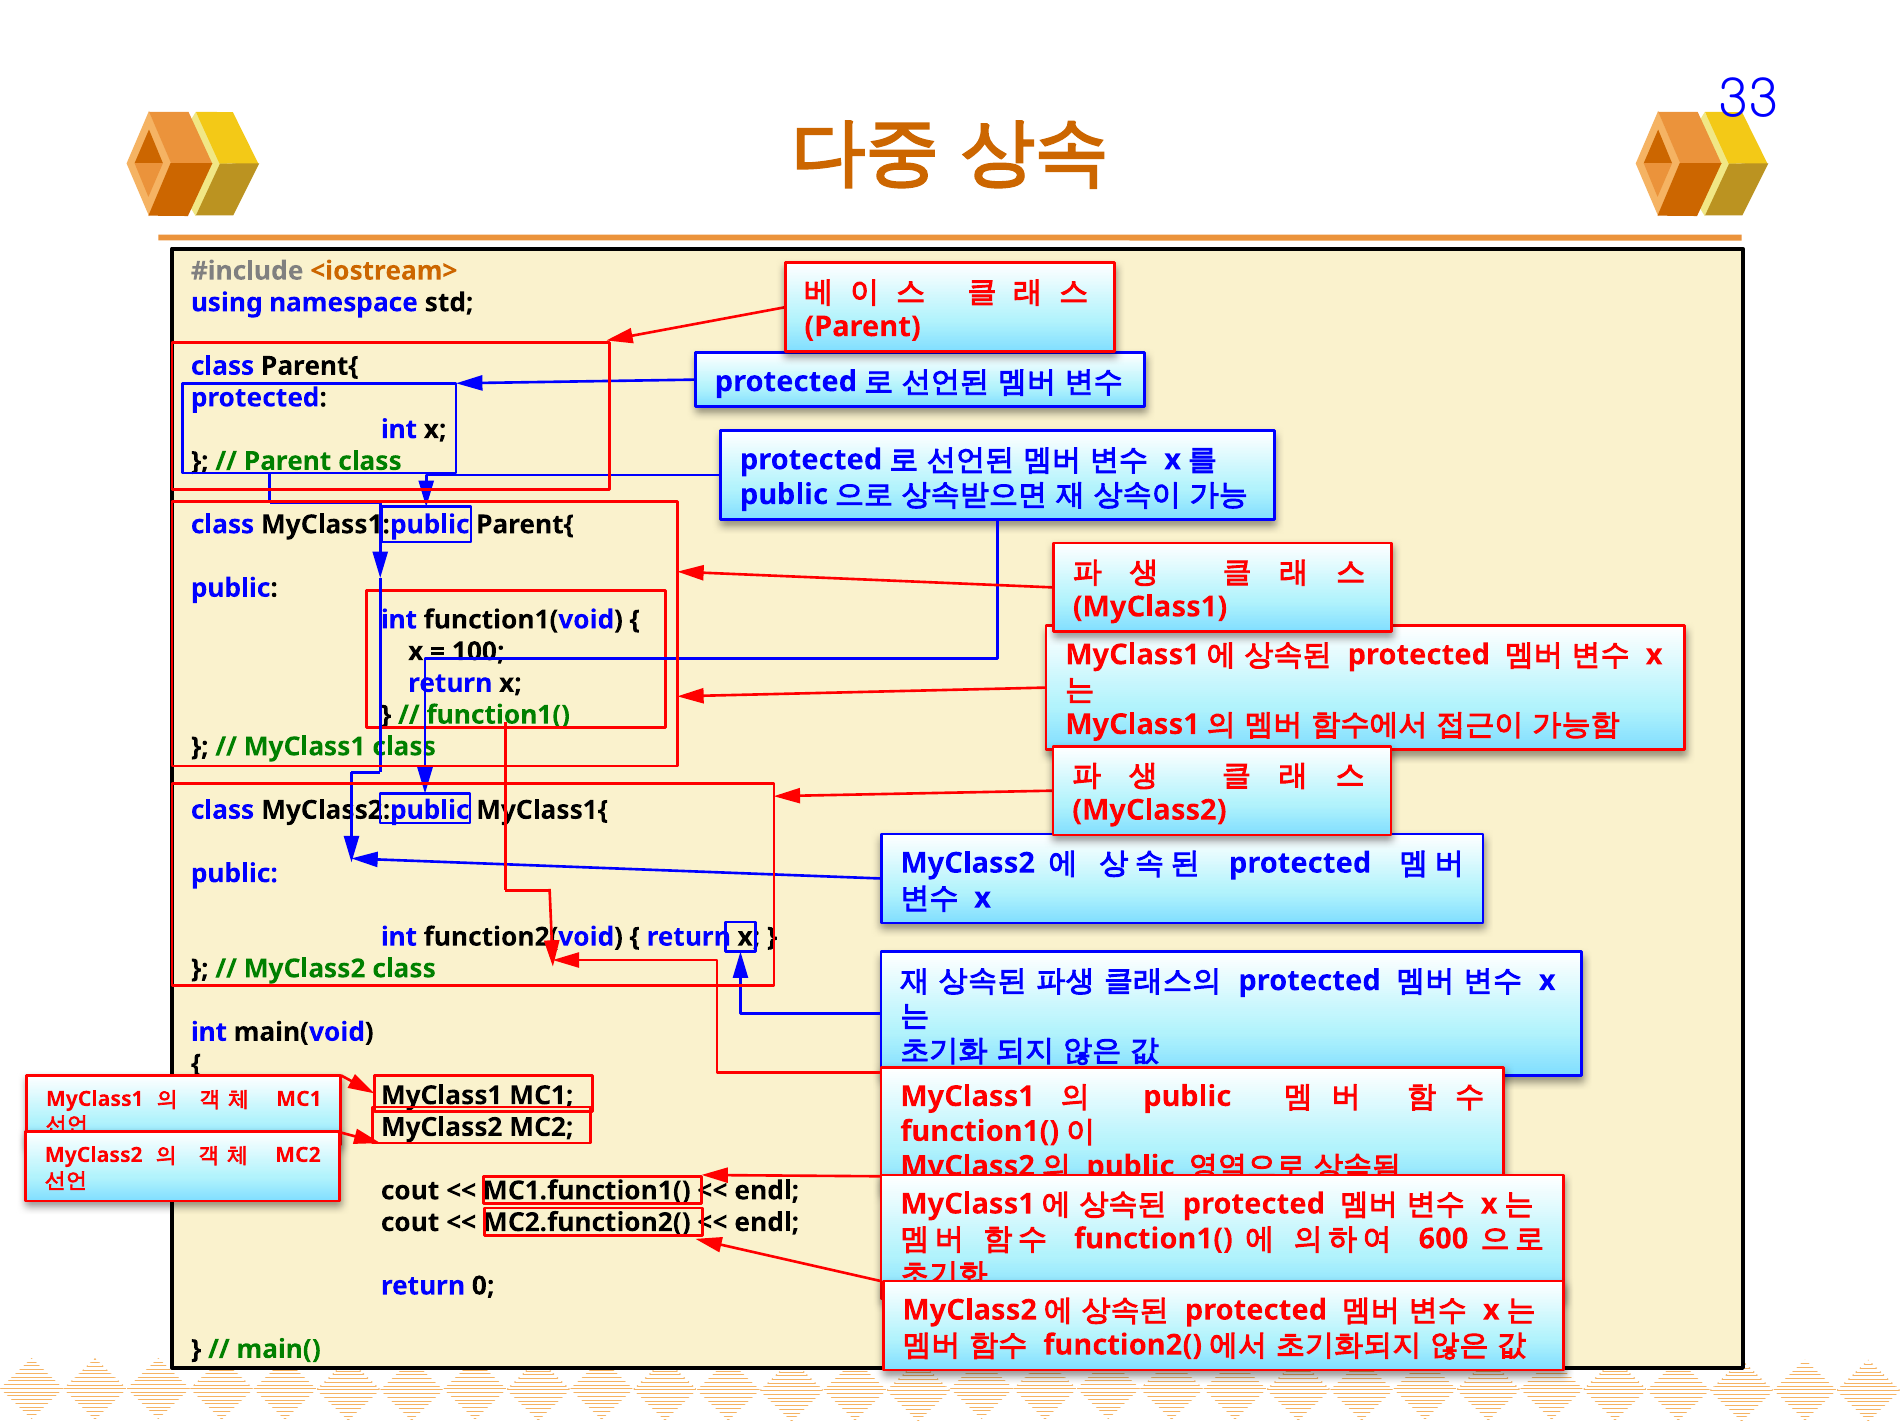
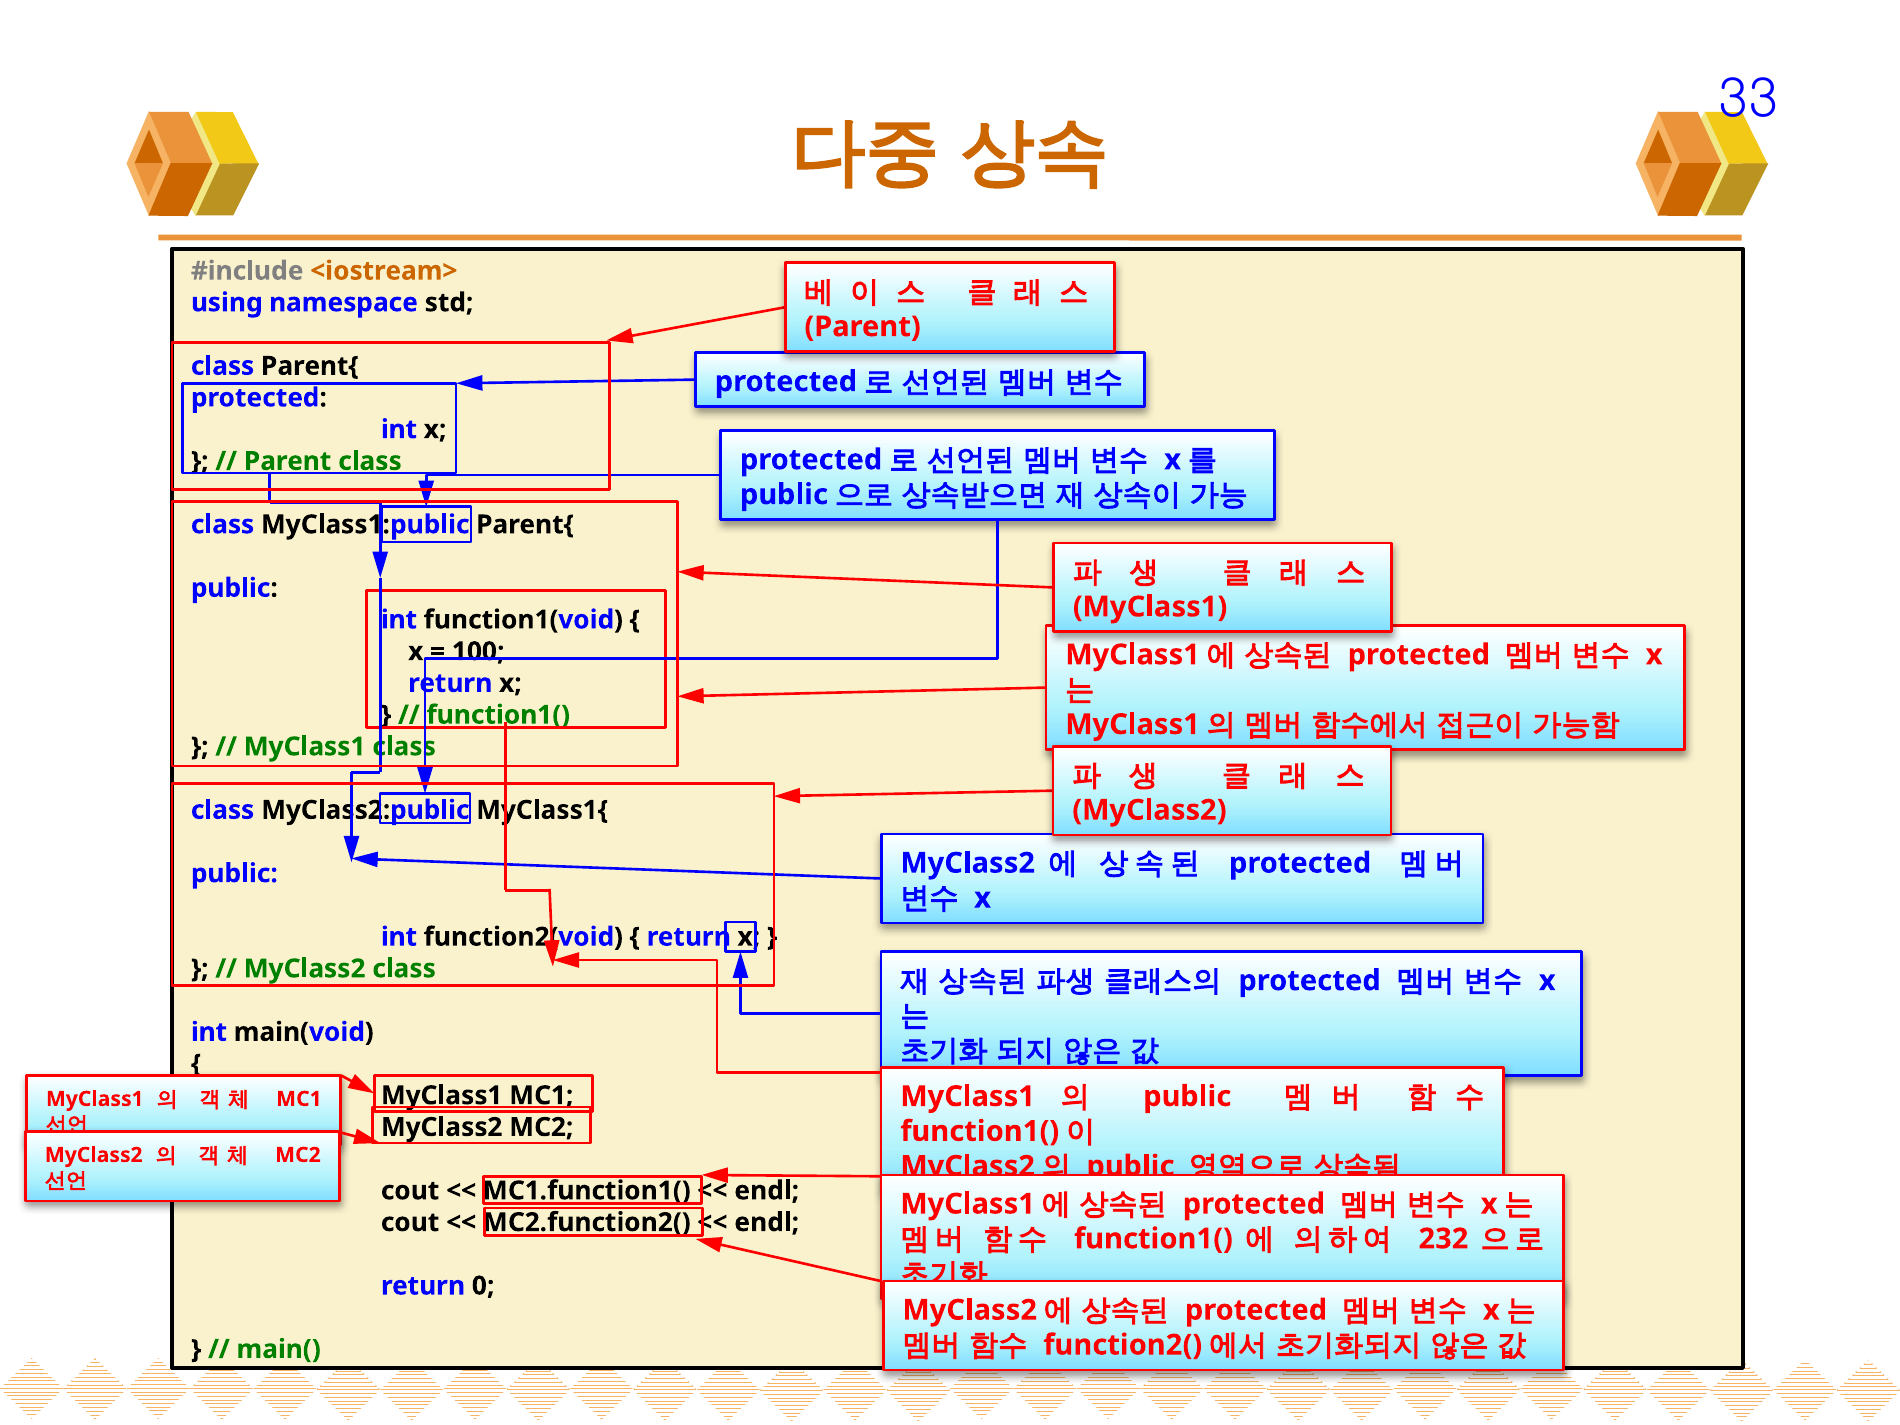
600: 600 -> 232
